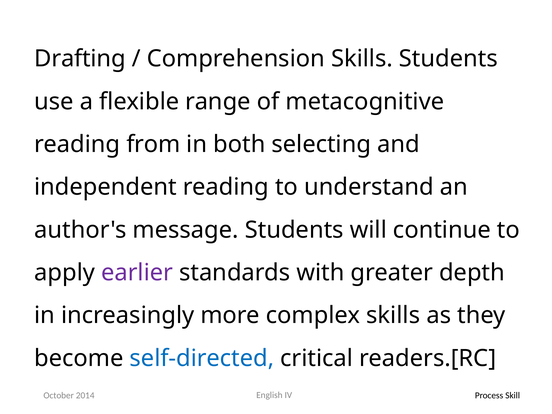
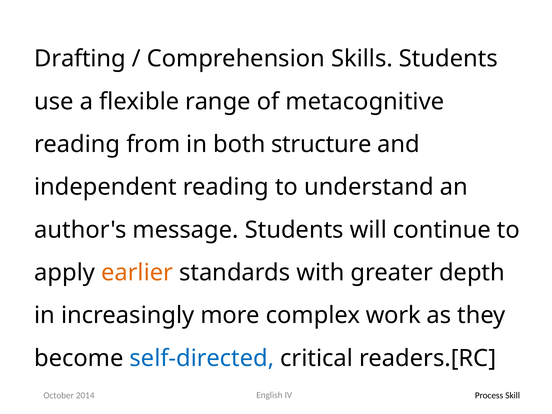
selecting: selecting -> structure
earlier colour: purple -> orange
complex skills: skills -> work
